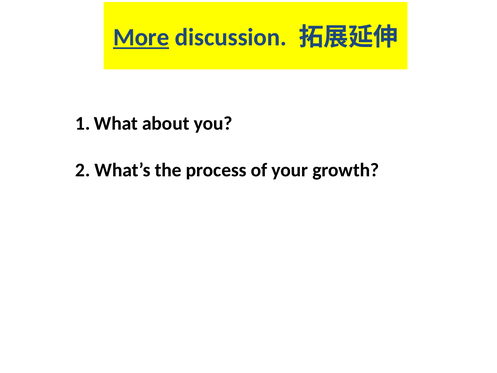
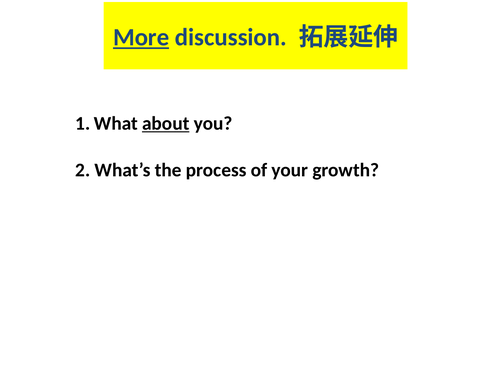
about underline: none -> present
